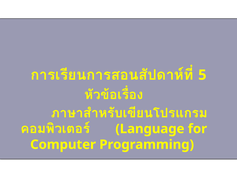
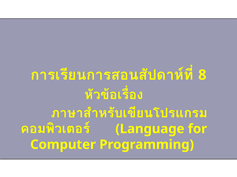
5: 5 -> 8
